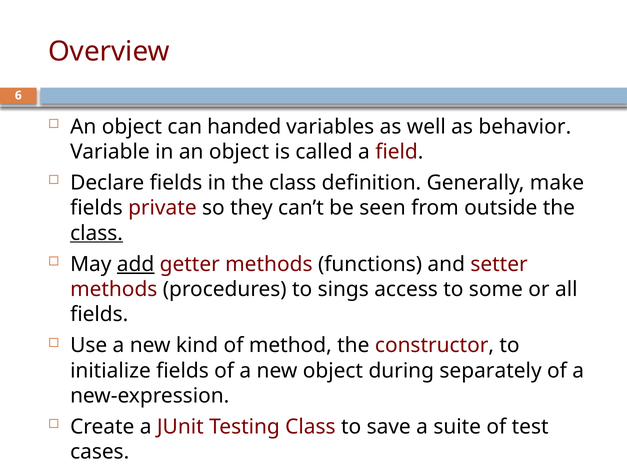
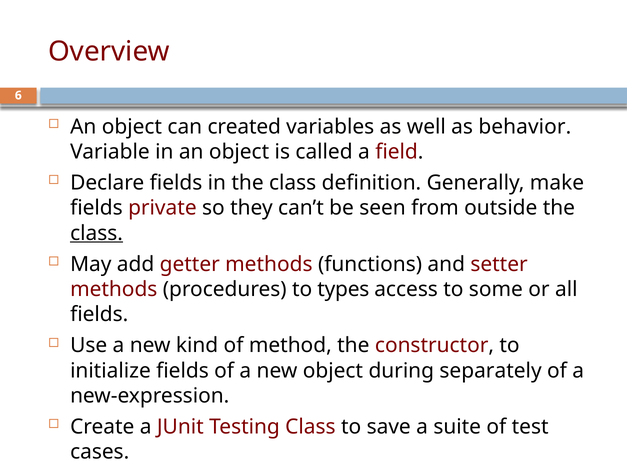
handed: handed -> created
add underline: present -> none
sings: sings -> types
